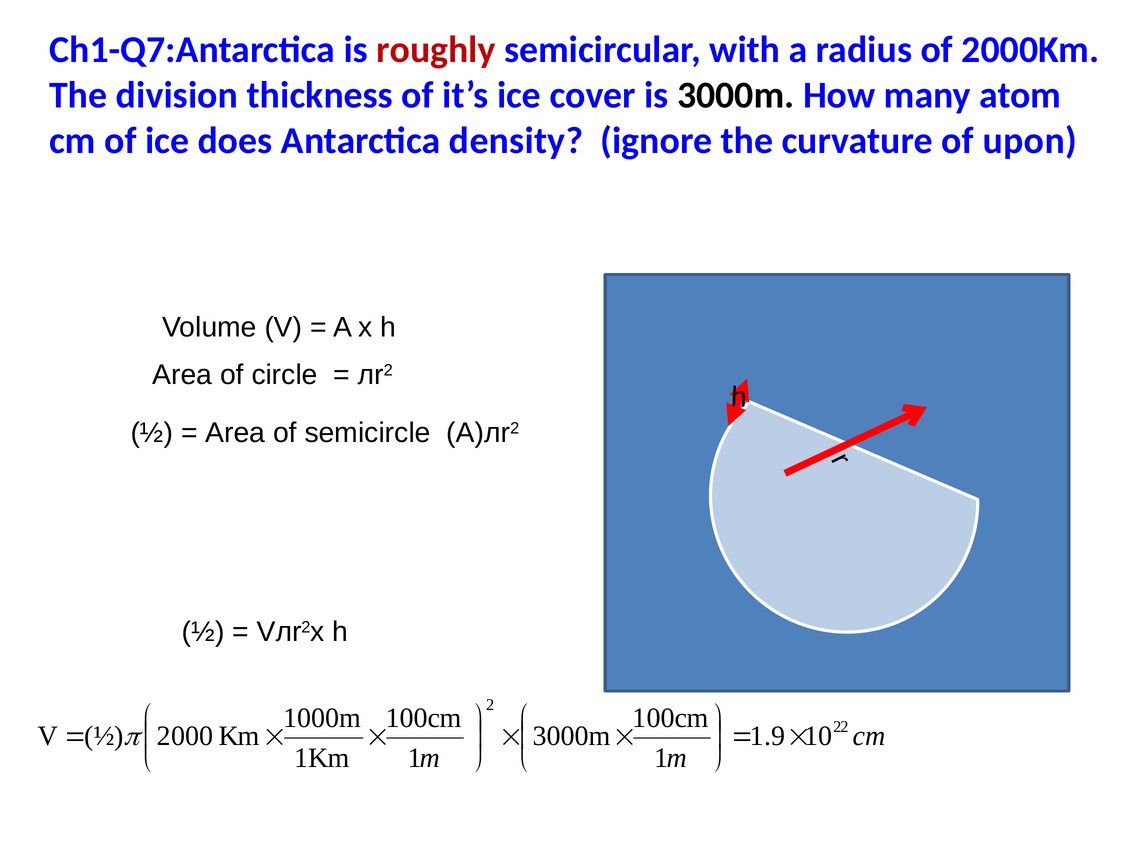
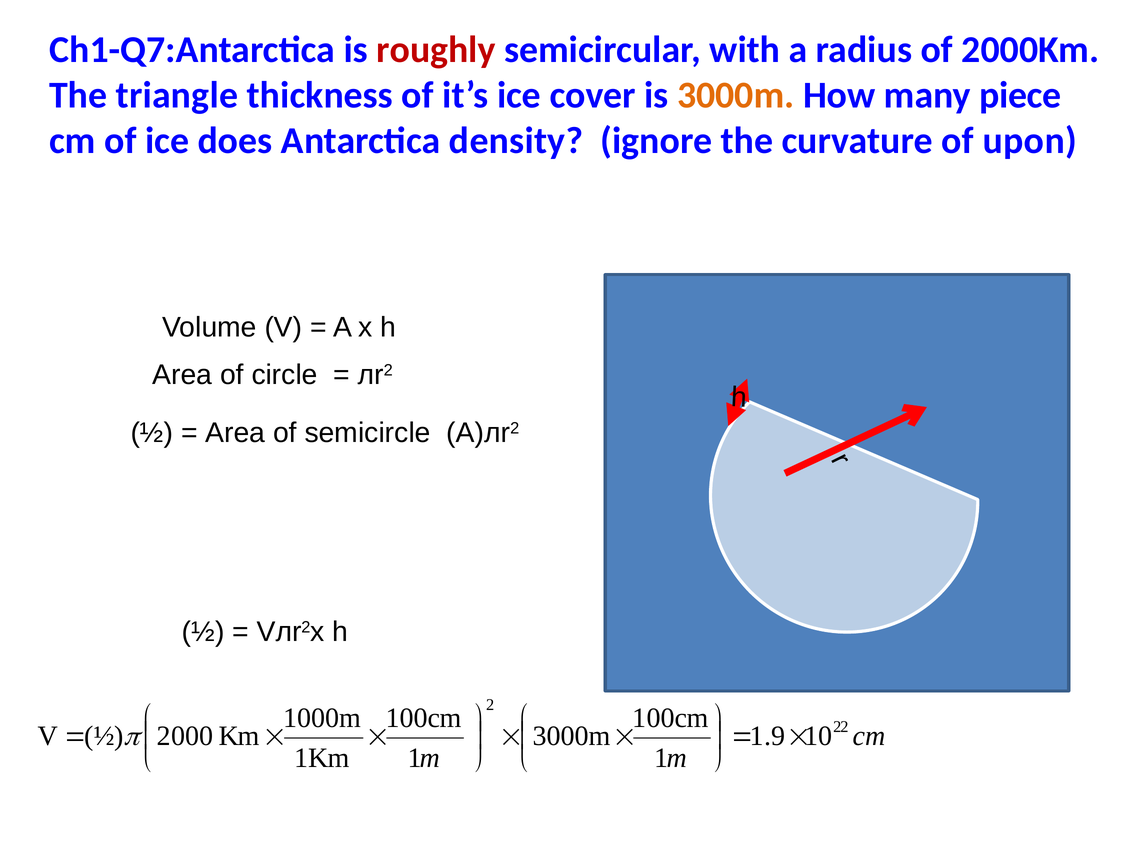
division: division -> triangle
3000m at (736, 95) colour: black -> orange
atom: atom -> piece
